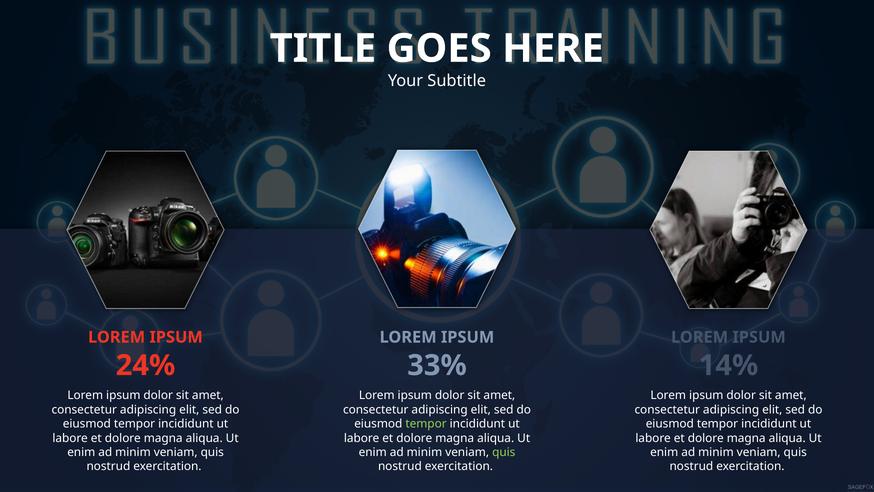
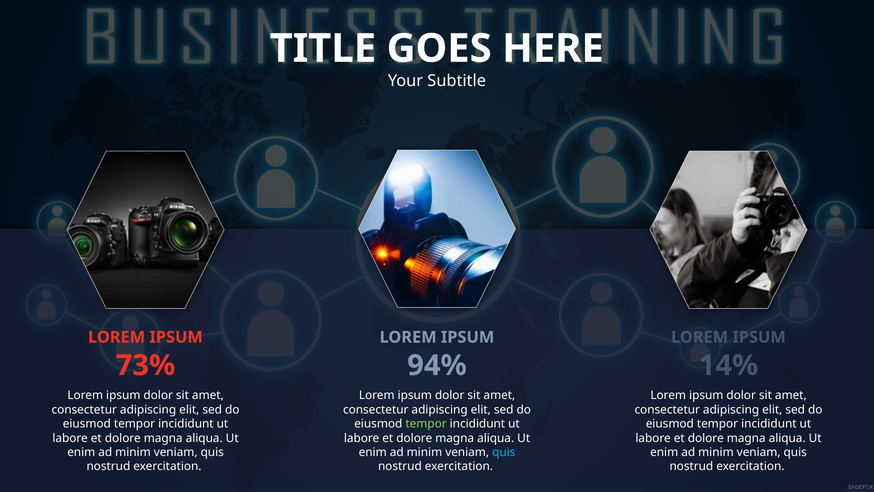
24%: 24% -> 73%
33%: 33% -> 94%
quis at (504, 452) colour: light green -> light blue
